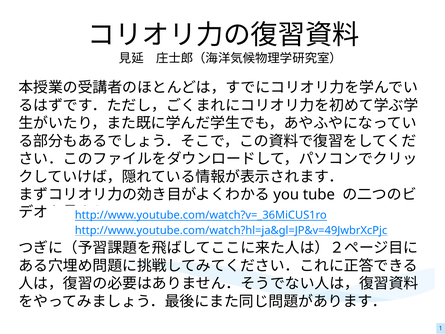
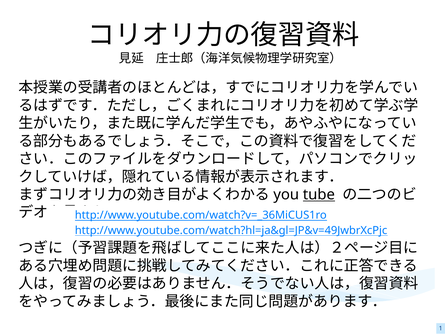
tube underline: none -> present
